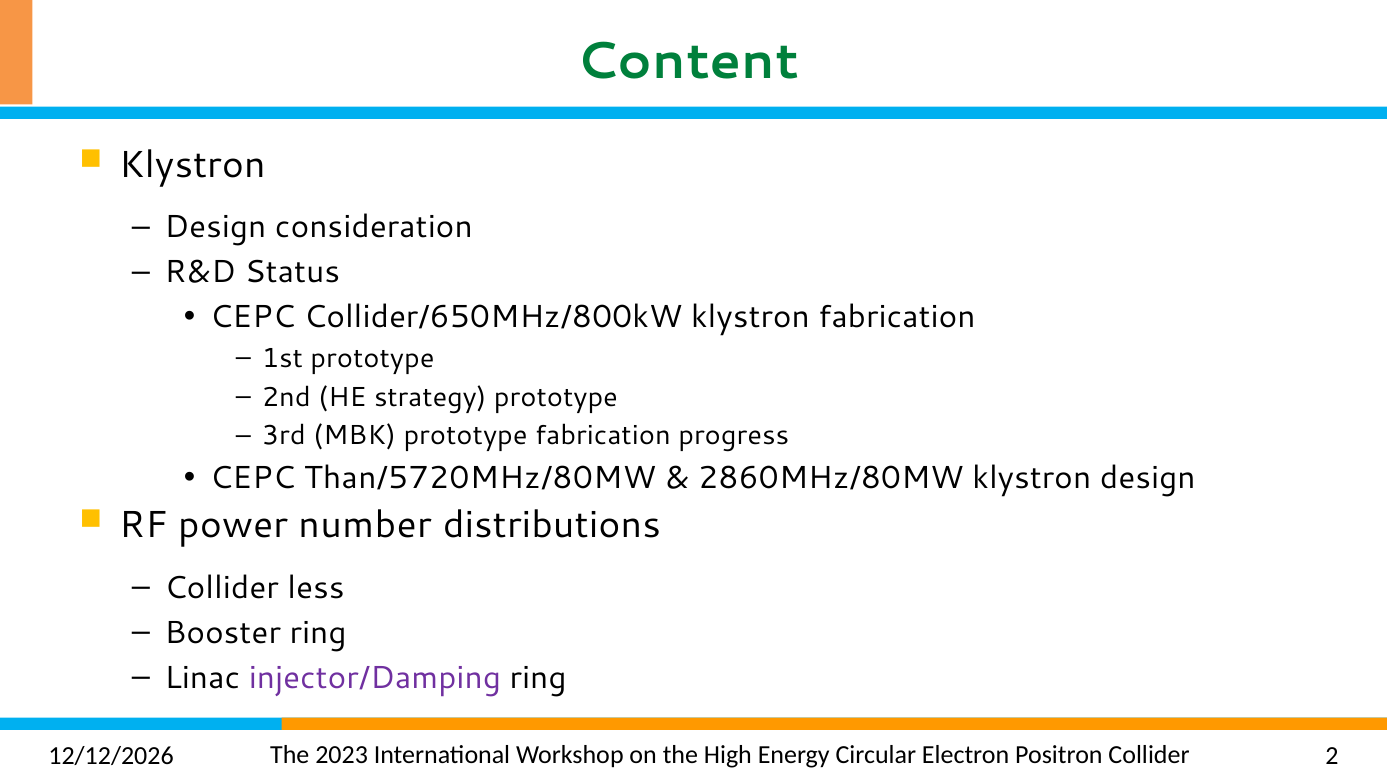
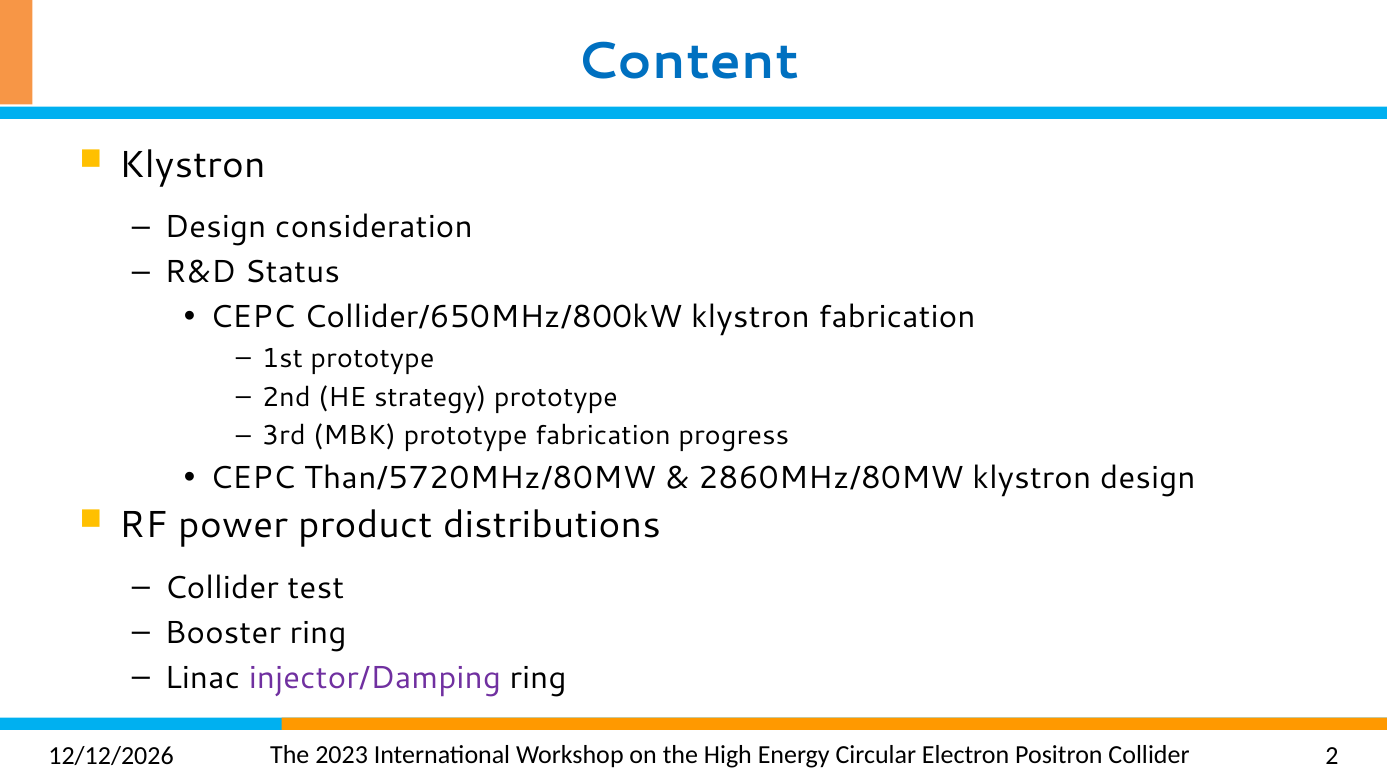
Content colour: green -> blue
number: number -> product
less: less -> test
